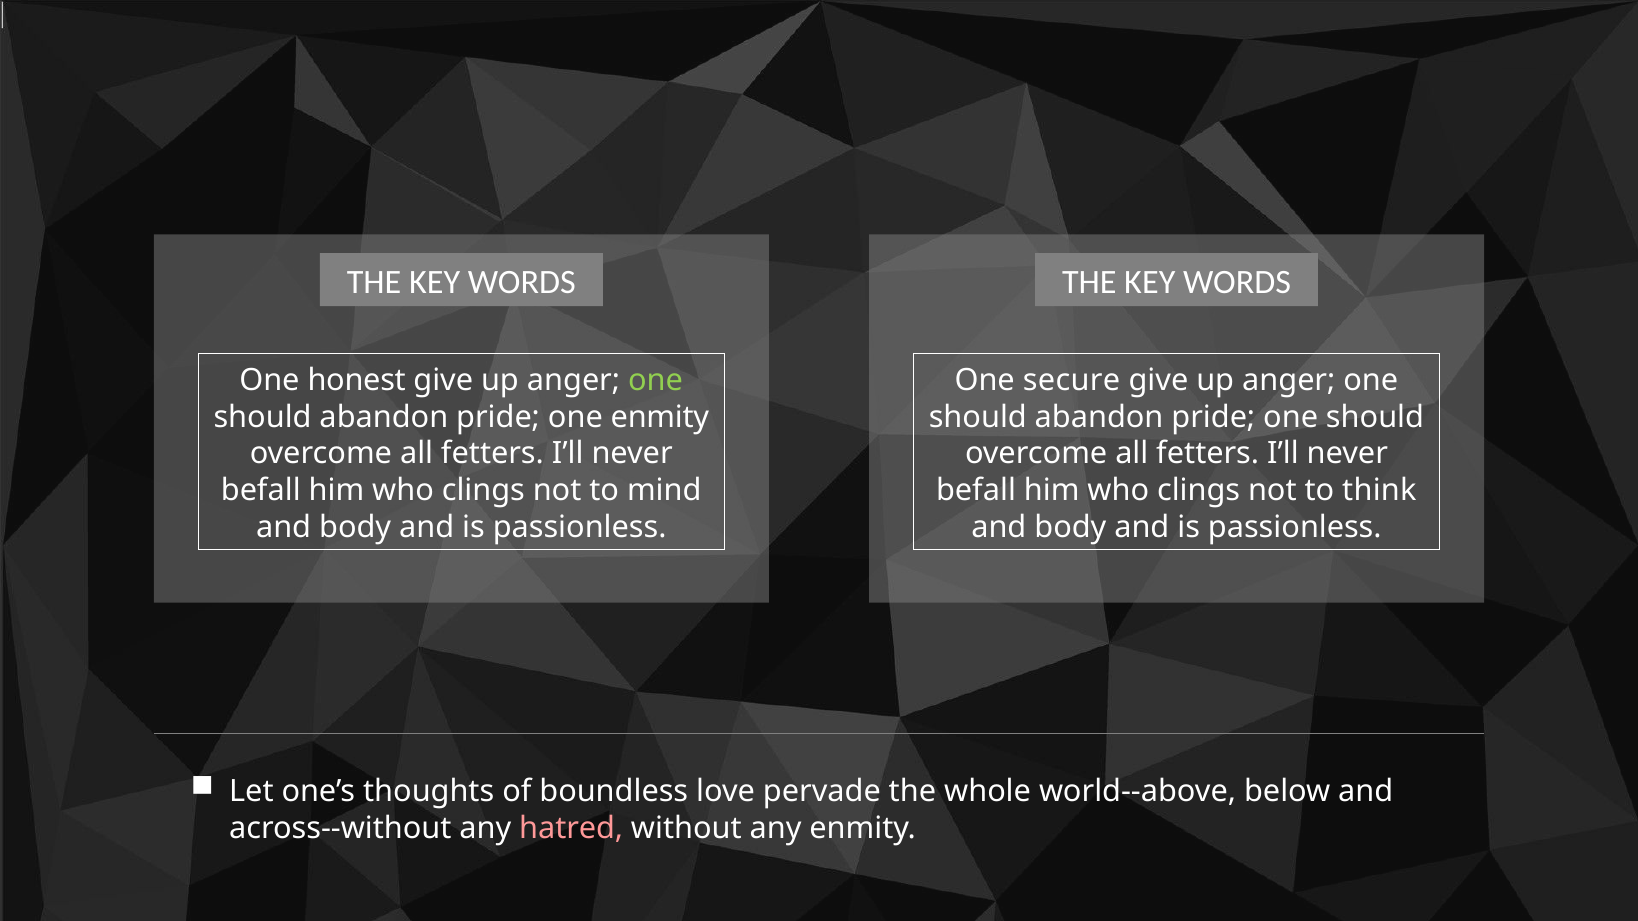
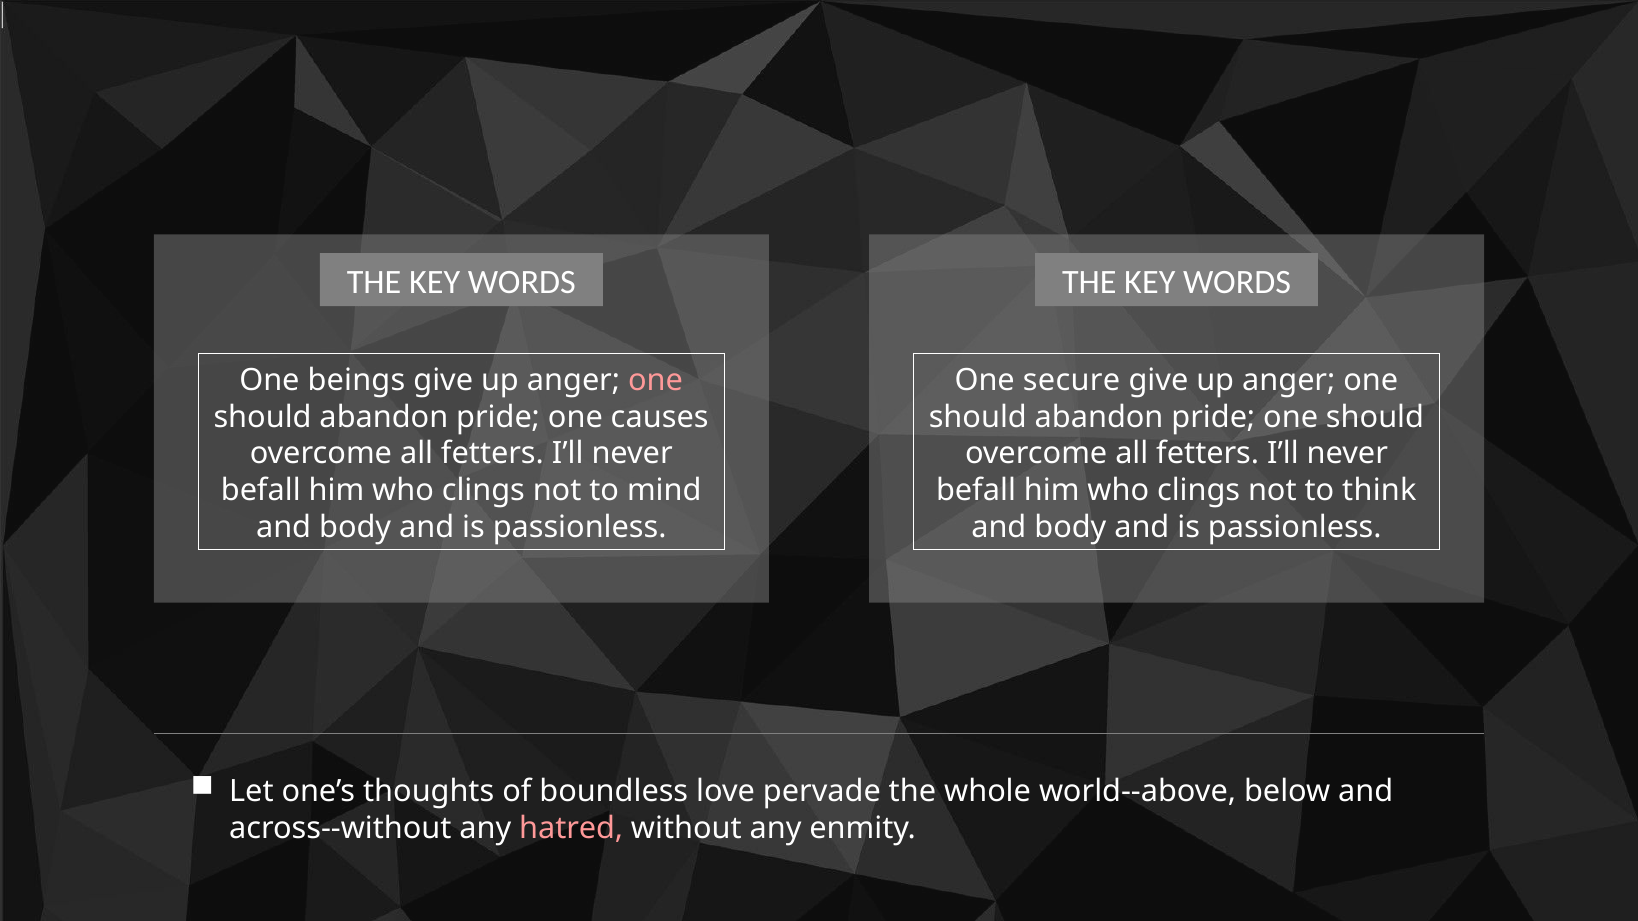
honest: honest -> beings
one at (656, 380) colour: light green -> pink
one enmity: enmity -> causes
